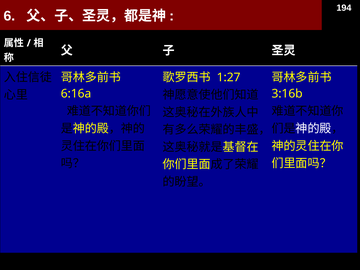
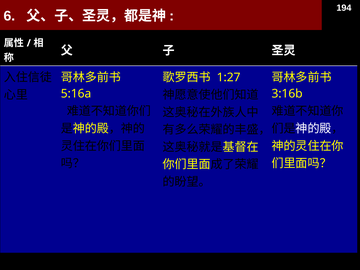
6:16a: 6:16a -> 5:16a
